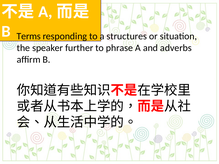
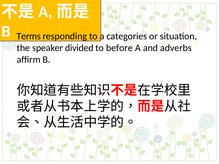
structures: structures -> categories
further: further -> divided
phrase: phrase -> before
